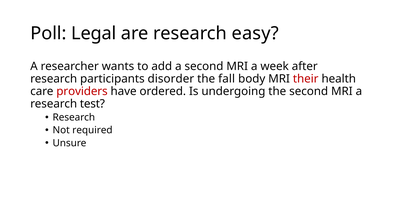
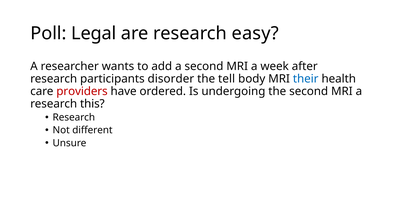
fall: fall -> tell
their colour: red -> blue
test: test -> this
required: required -> different
